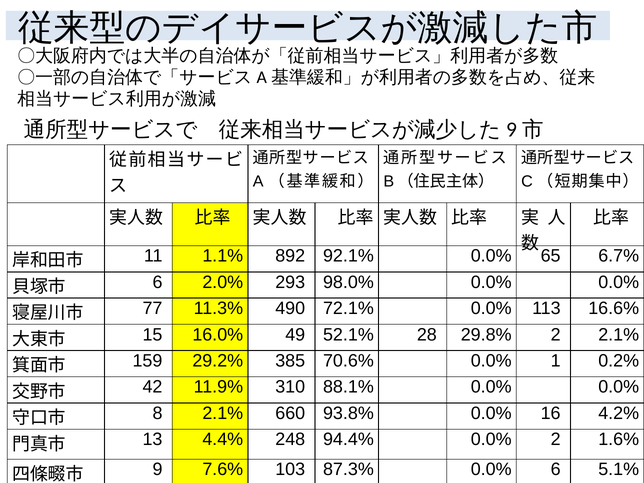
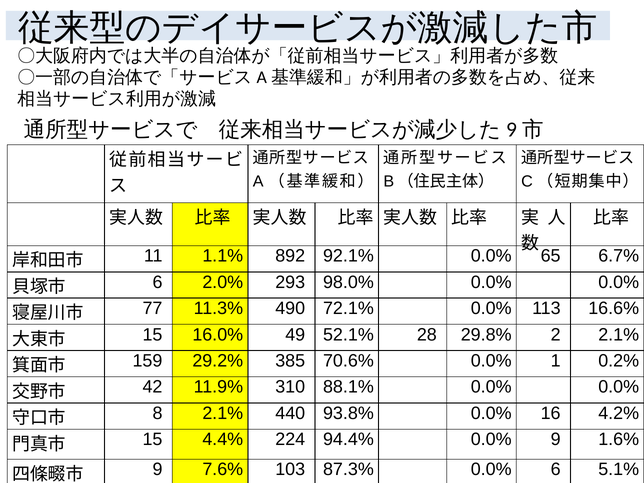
660: 660 -> 440
13 at (152, 439): 13 -> 15
248: 248 -> 224
0.0% 2: 2 -> 9
